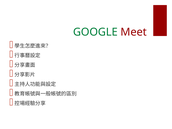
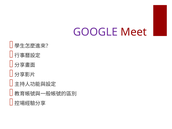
GOOGLE colour: green -> purple
